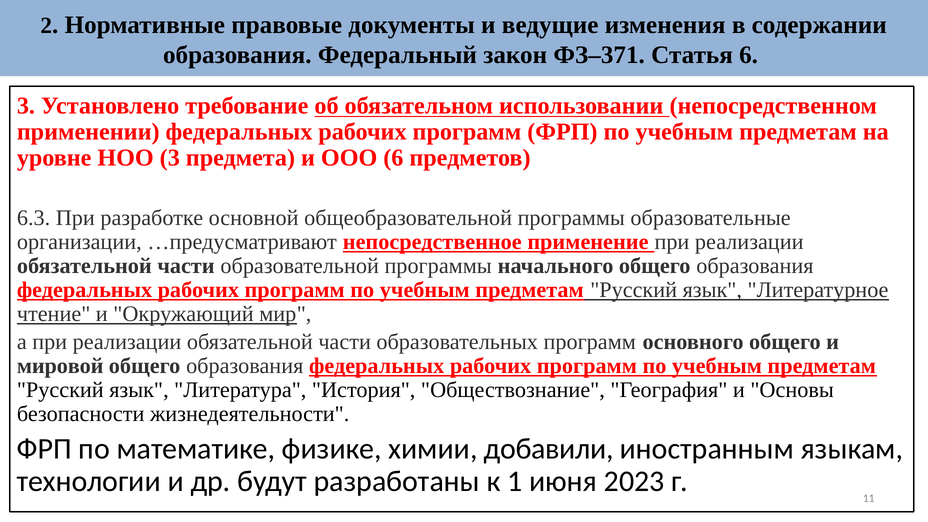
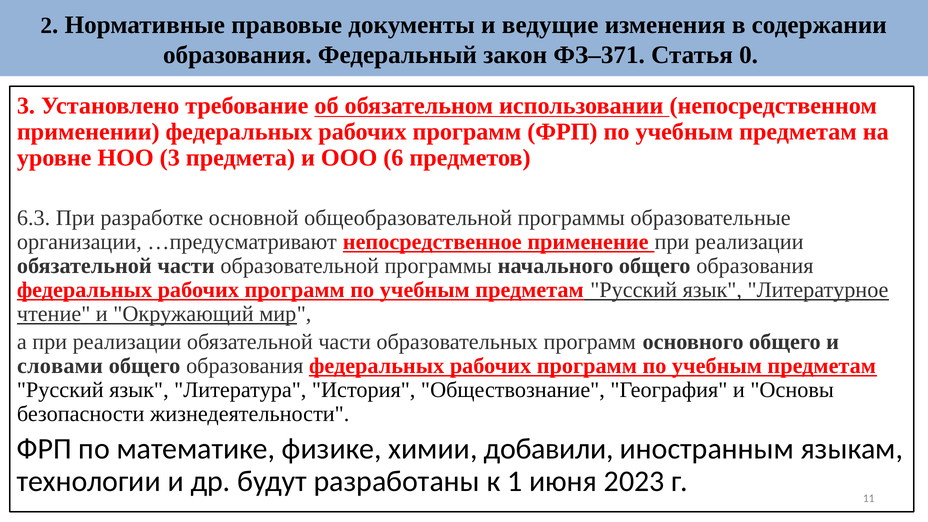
Статья 6: 6 -> 0
мировой: мировой -> словами
